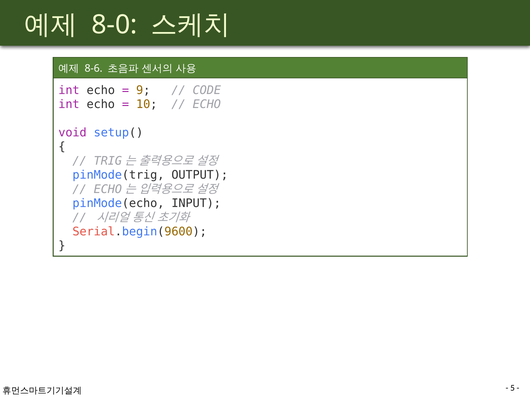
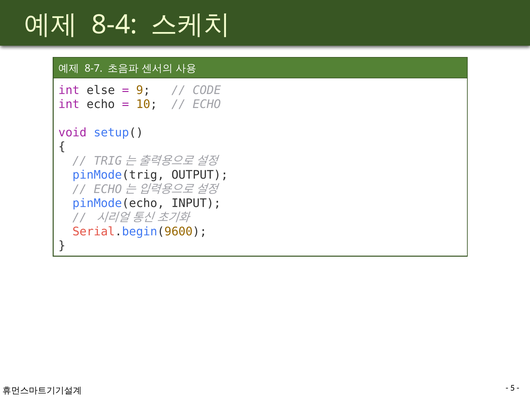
8-0: 8-0 -> 8-4
8-6: 8-6 -> 8-7
echo at (101, 90): echo -> else
